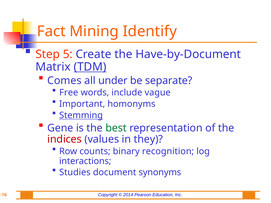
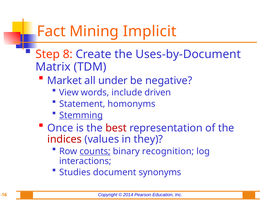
Identify: Identify -> Implicit
5: 5 -> 8
Have-by-Document: Have-by-Document -> Uses-by-Document
TDM underline: present -> none
Comes: Comes -> Market
separate: separate -> negative
Free: Free -> View
vague: vague -> driven
Important: Important -> Statement
Gene: Gene -> Once
best colour: green -> red
counts underline: none -> present
